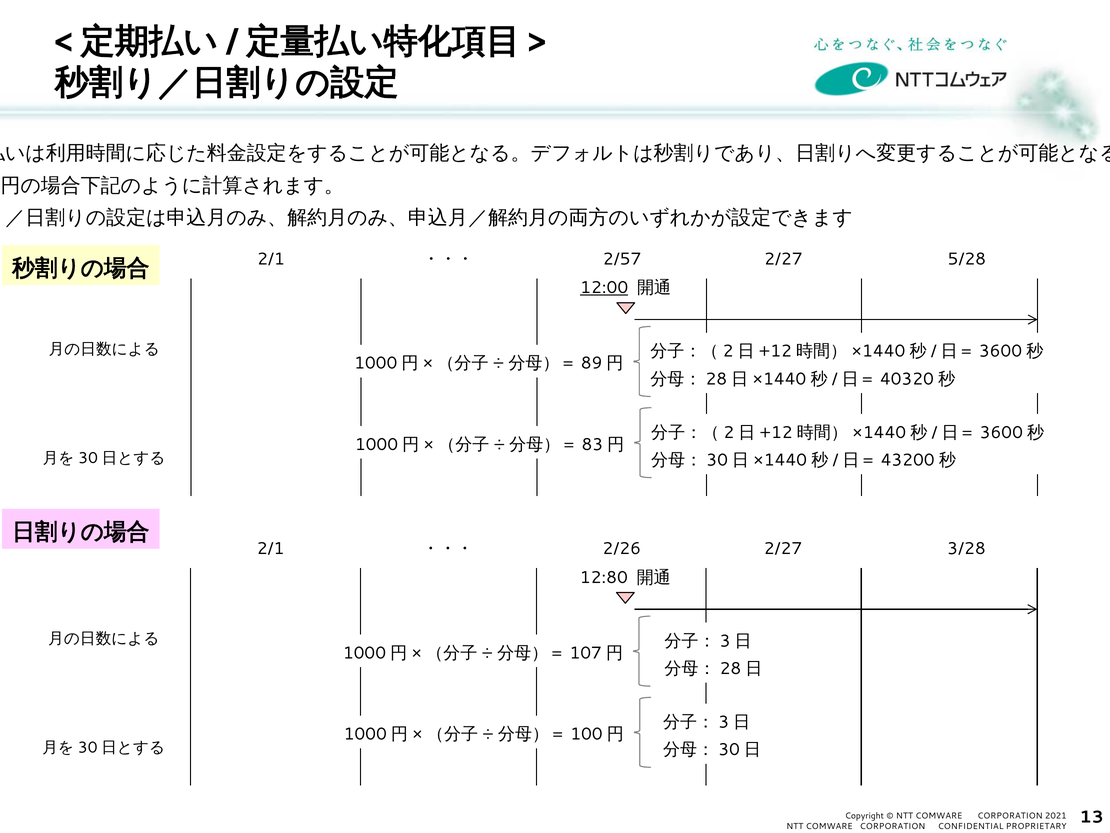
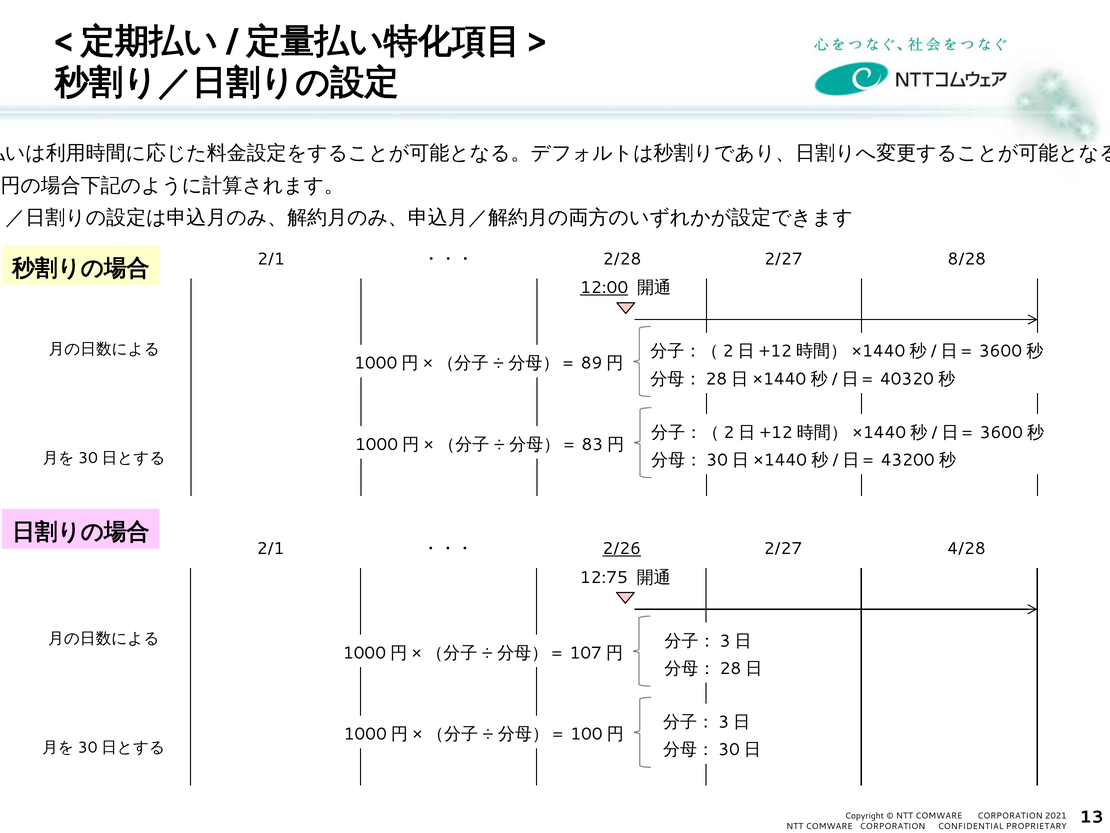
2/57: 2/57 -> 2/28
5/28: 5/28 -> 8/28
2/26 underline: none -> present
3/28: 3/28 -> 4/28
12:80: 12:80 -> 12:75
